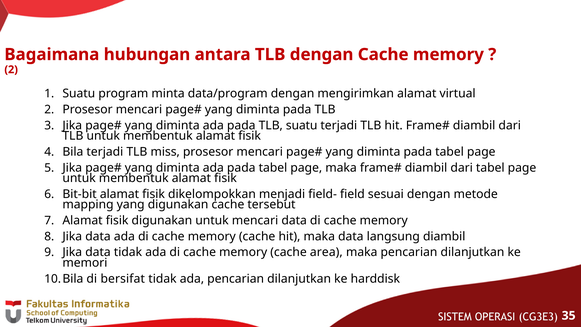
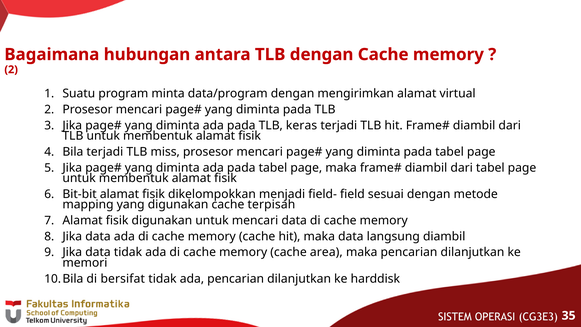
TLB suatu: suatu -> keras
tersebut: tersebut -> terpisah
